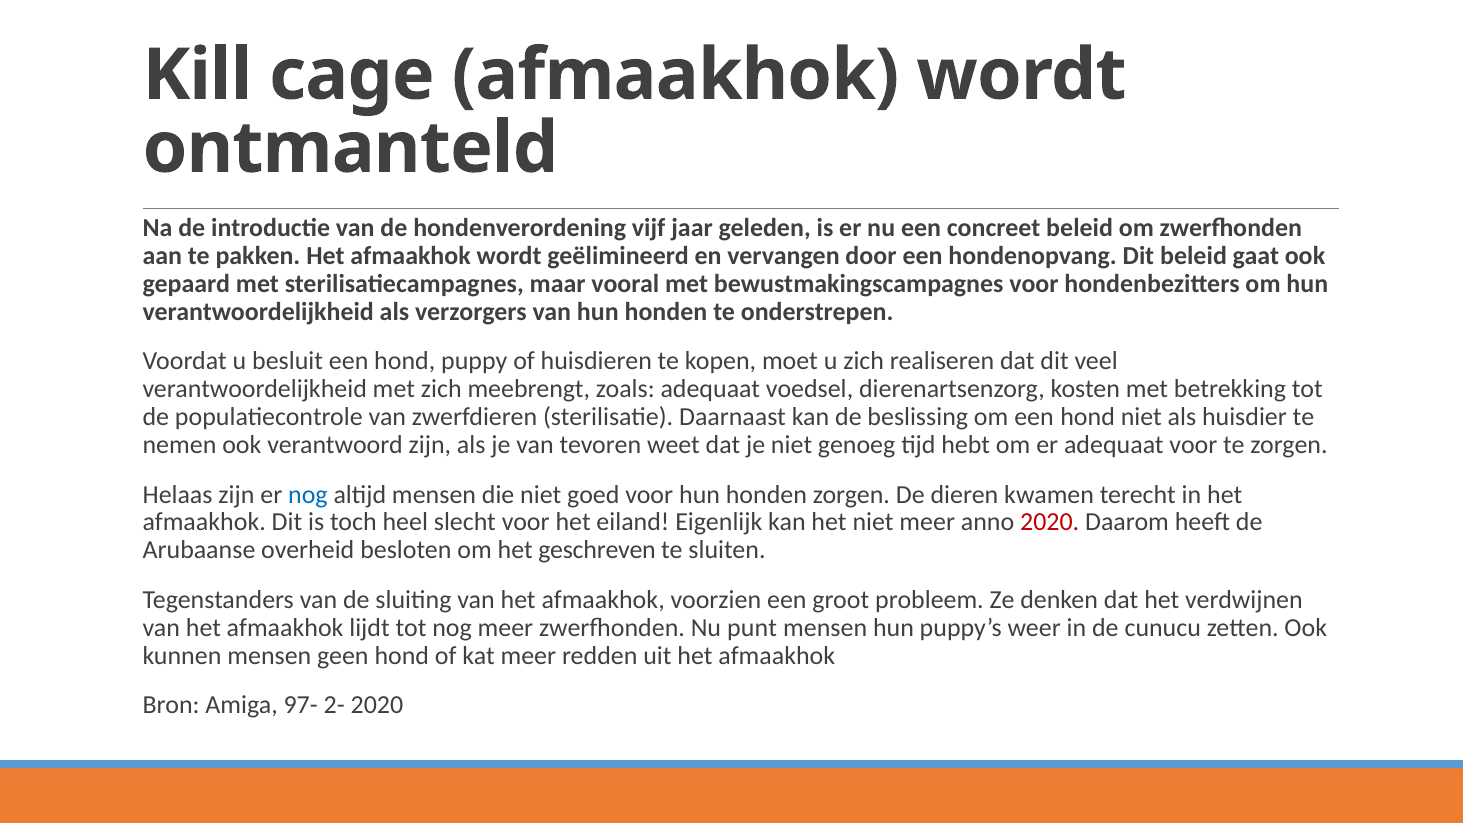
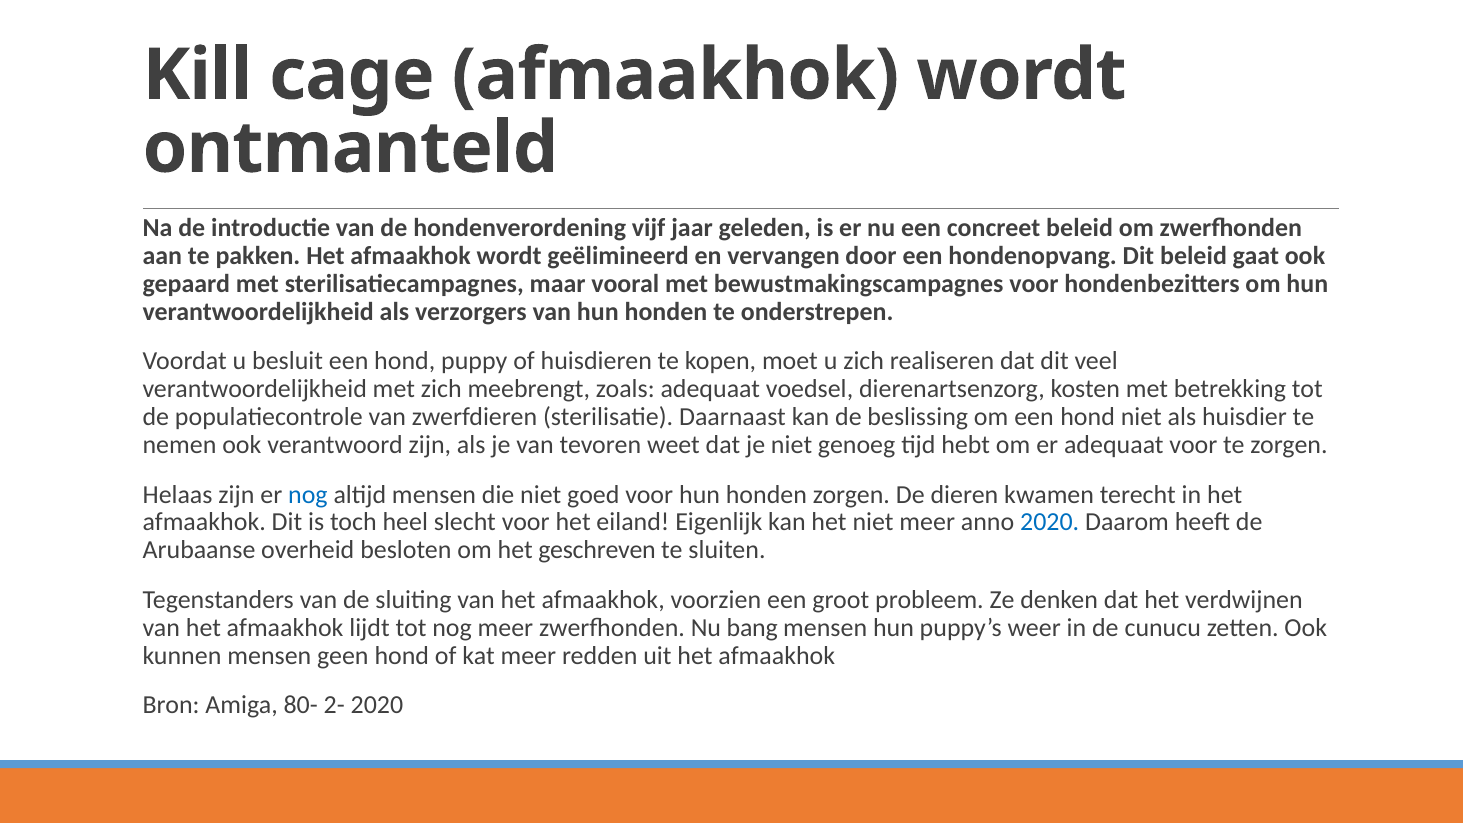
2020 at (1050, 522) colour: red -> blue
punt: punt -> bang
97-: 97- -> 80-
